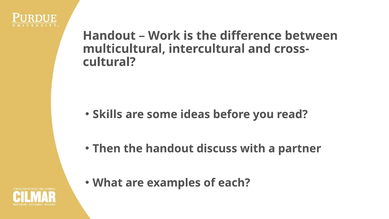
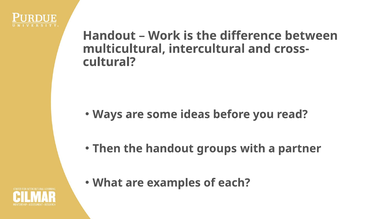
Skills: Skills -> Ways
discuss: discuss -> groups
